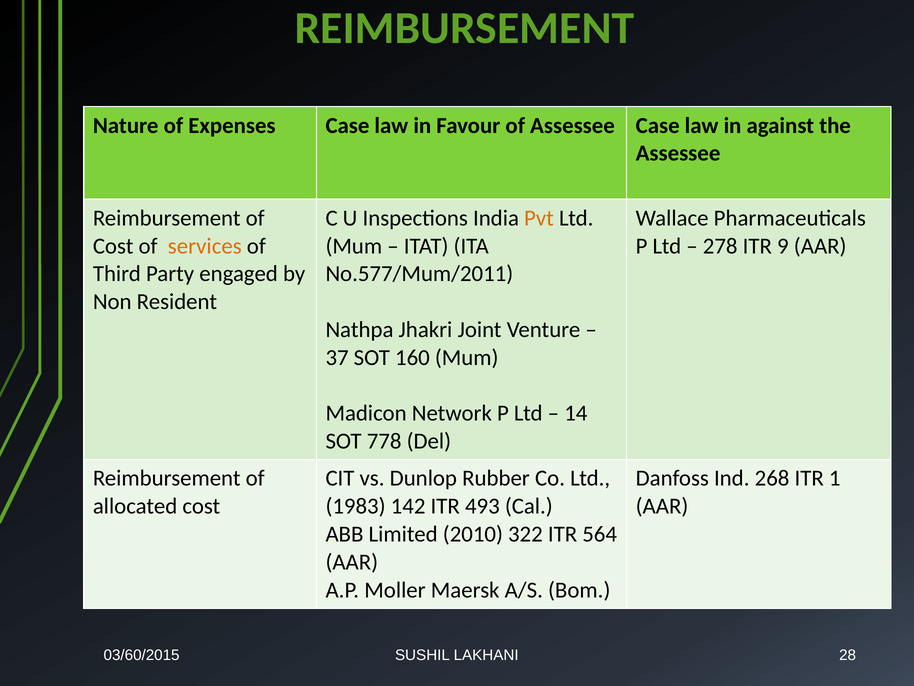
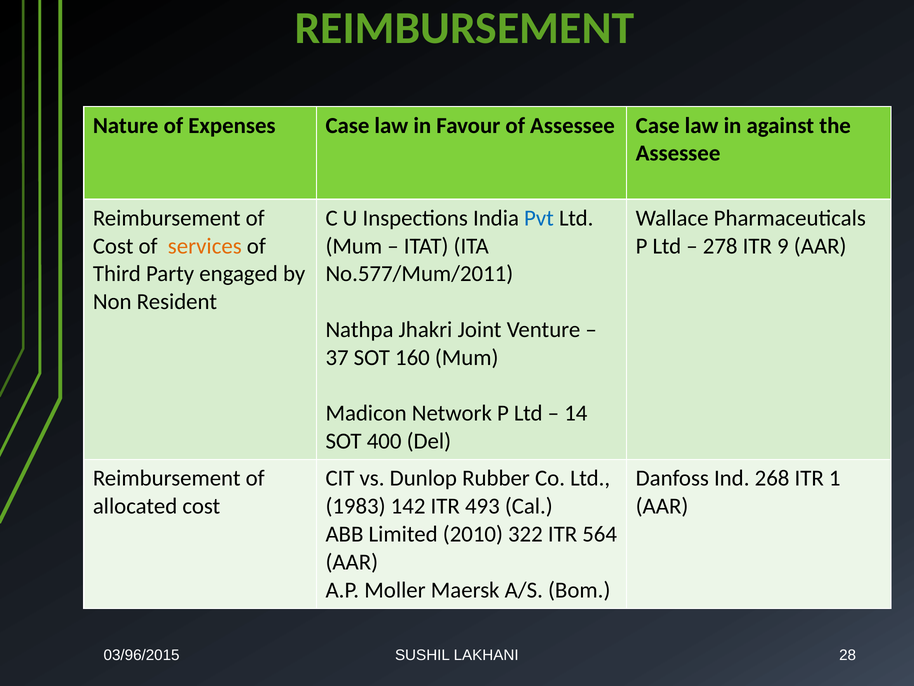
Pvt colour: orange -> blue
778: 778 -> 400
03/60/2015: 03/60/2015 -> 03/96/2015
